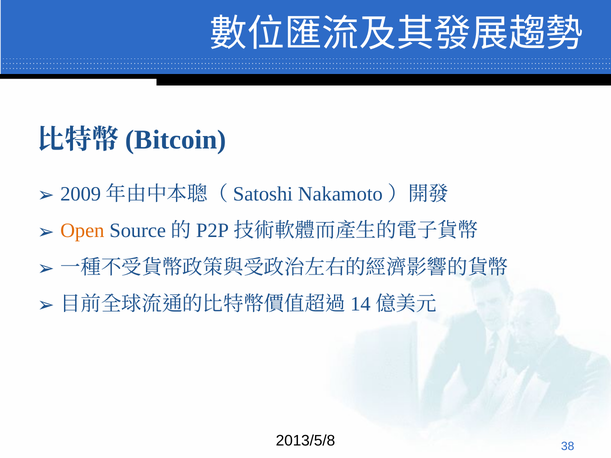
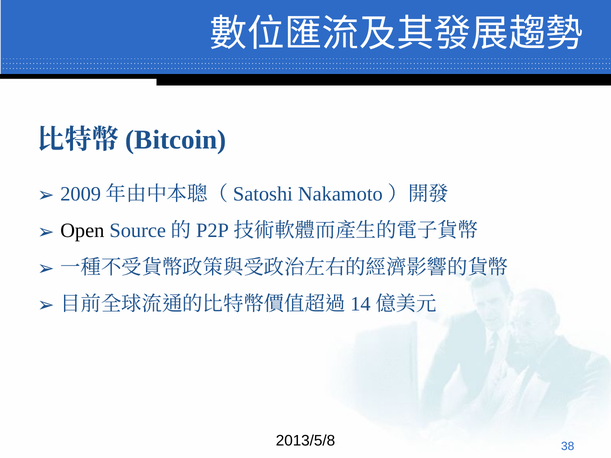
Open colour: orange -> black
